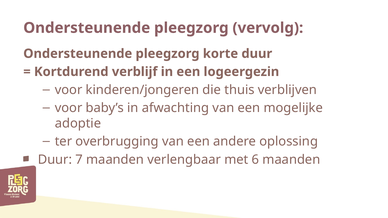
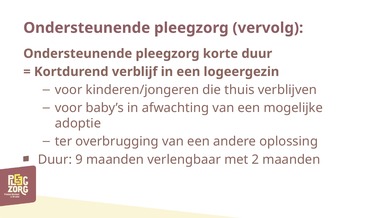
7: 7 -> 9
6: 6 -> 2
